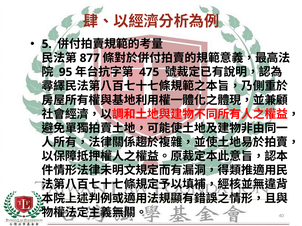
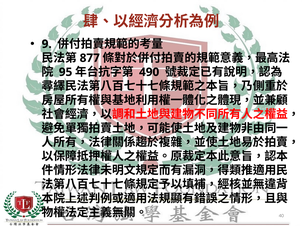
5: 5 -> 9
475: 475 -> 490
